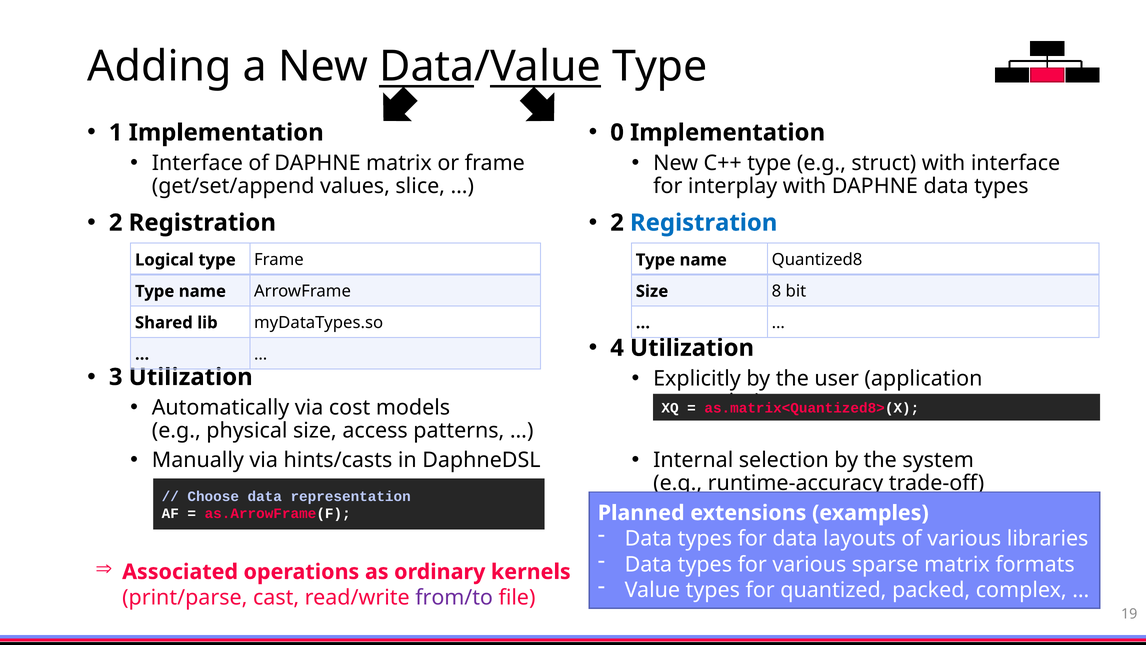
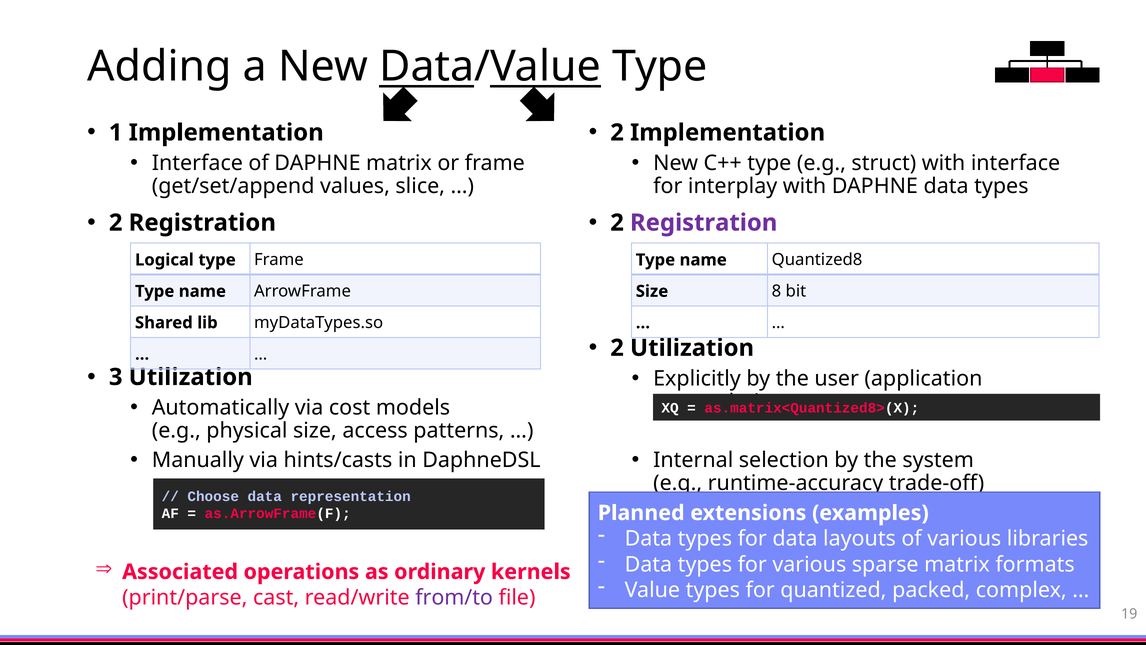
0 at (617, 133): 0 -> 2
Registration at (704, 223) colour: blue -> purple
4 at (617, 348): 4 -> 2
